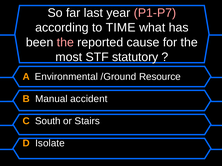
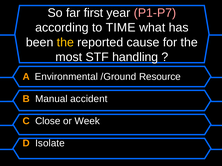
last: last -> first
the at (65, 42) colour: pink -> yellow
statutory: statutory -> handling
South: South -> Close
Stairs: Stairs -> Week
